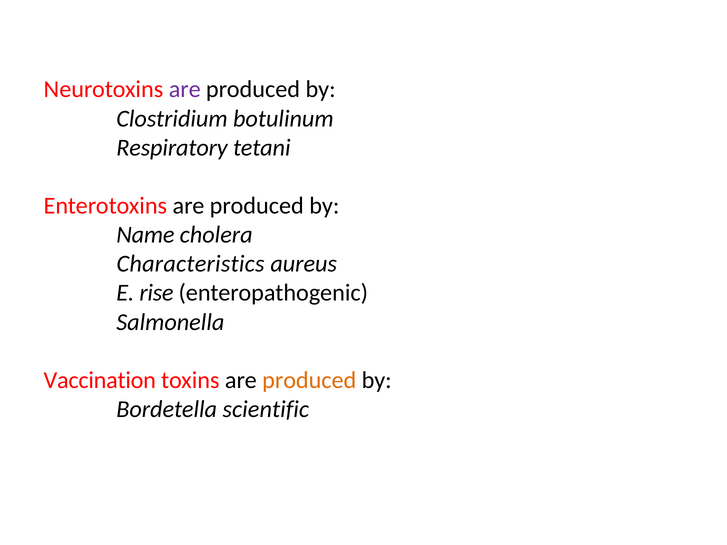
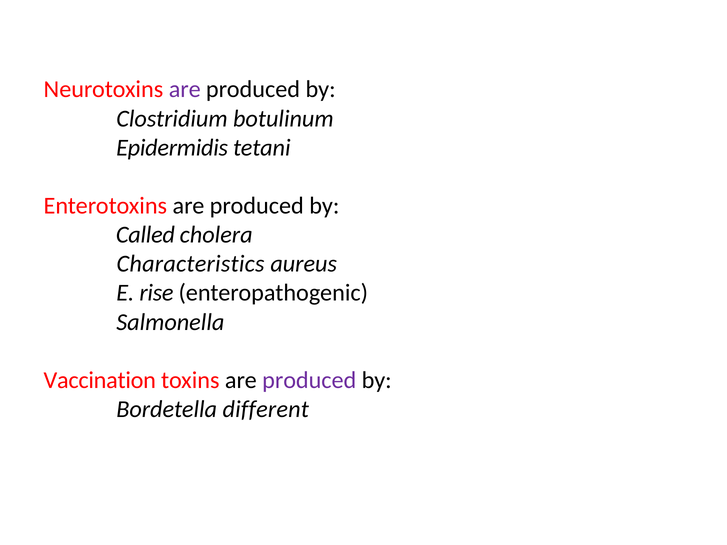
Respiratory: Respiratory -> Epidermidis
Name: Name -> Called
produced at (309, 380) colour: orange -> purple
scientific: scientific -> different
